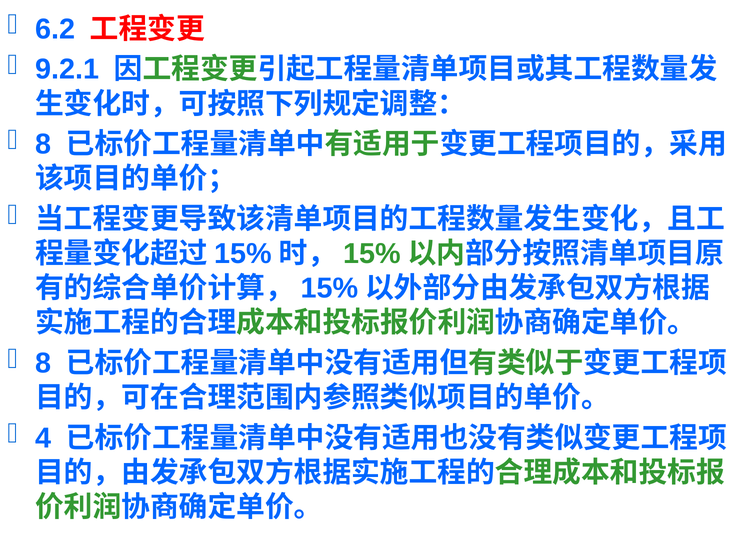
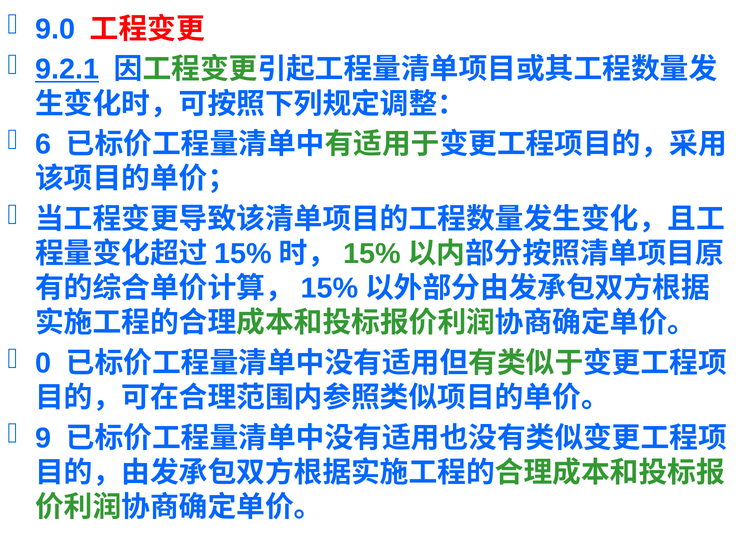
6.2: 6.2 -> 9.0
9.2.1 underline: none -> present
8 at (43, 144): 8 -> 6
8 at (43, 363): 8 -> 0
4: 4 -> 9
